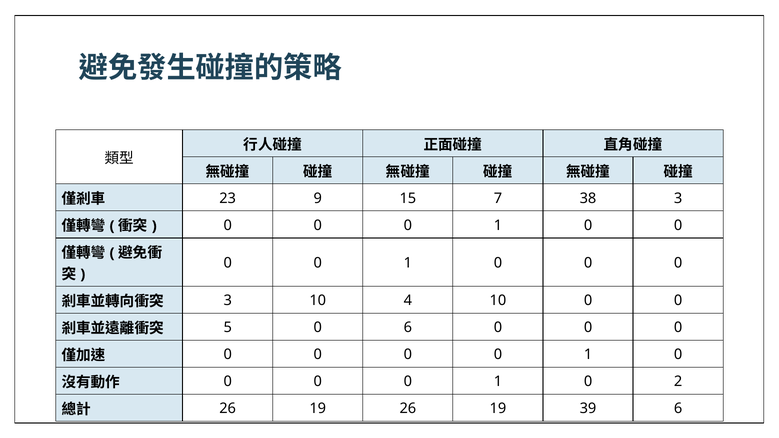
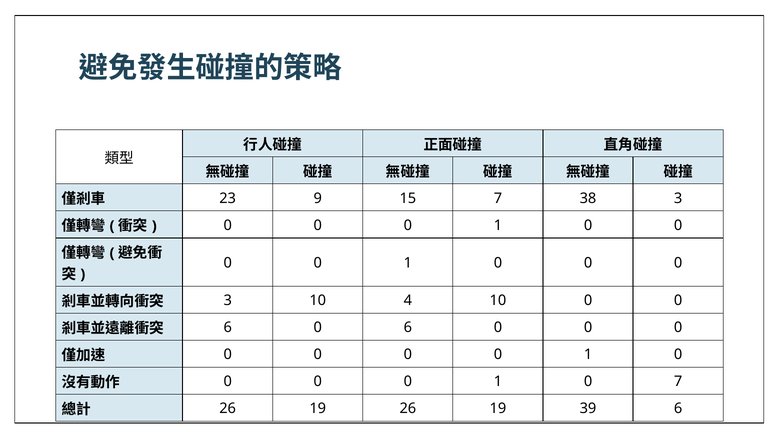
5 at (228, 328): 5 -> 6
0 2: 2 -> 7
